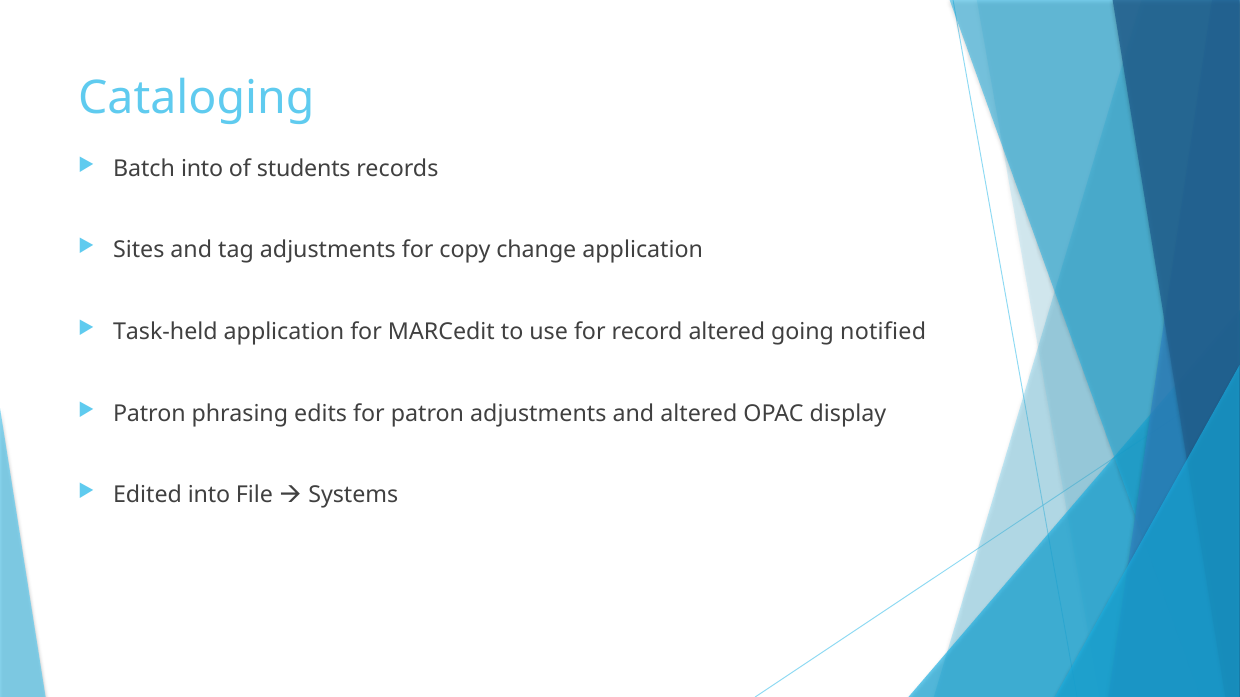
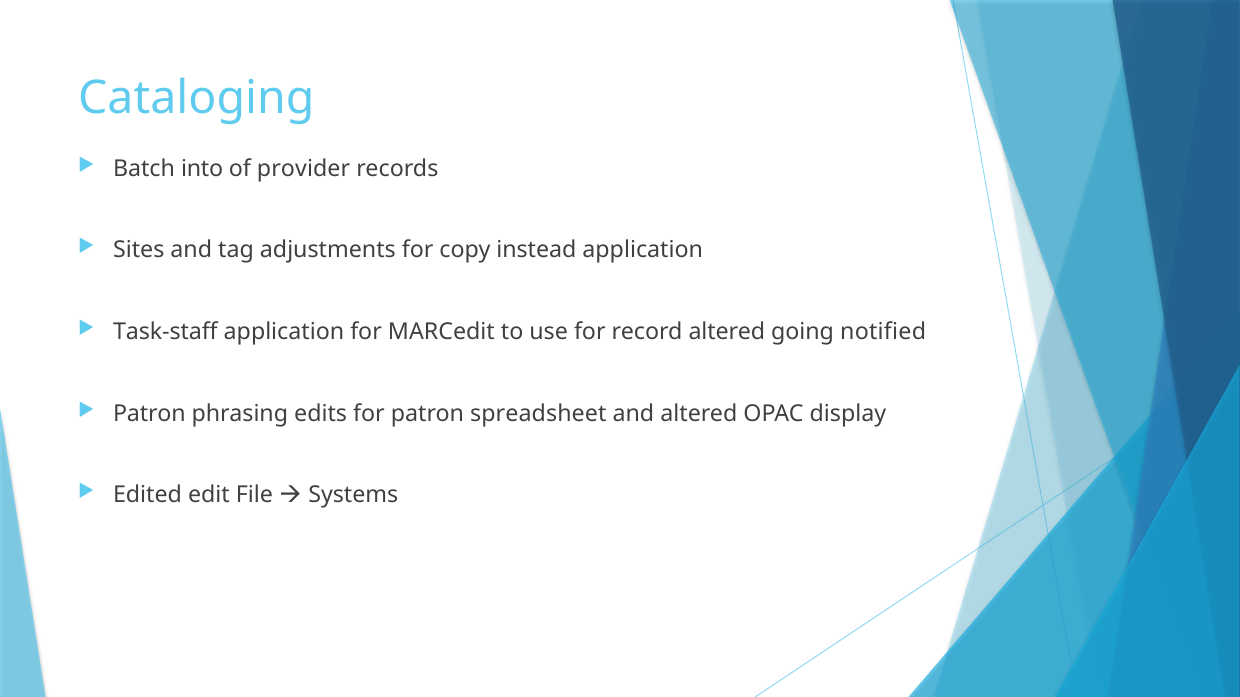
students: students -> provider
change: change -> instead
Task-held: Task-held -> Task-staff
patron adjustments: adjustments -> spreadsheet
Edited into: into -> edit
